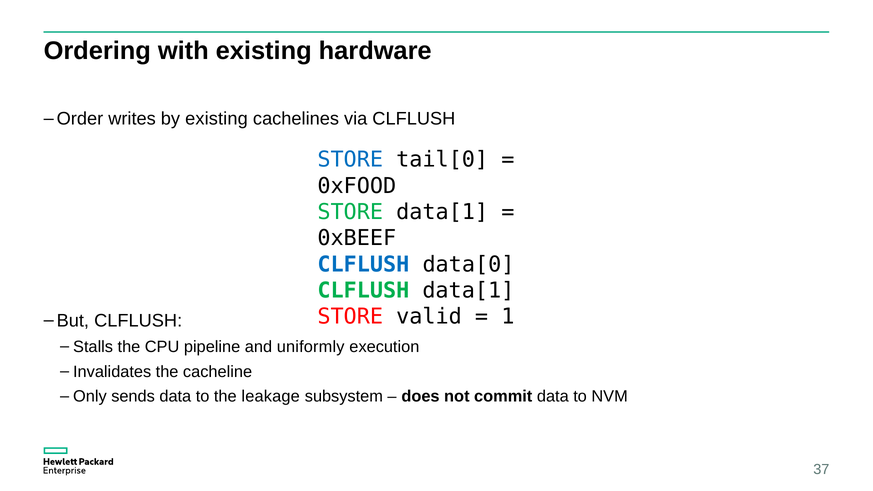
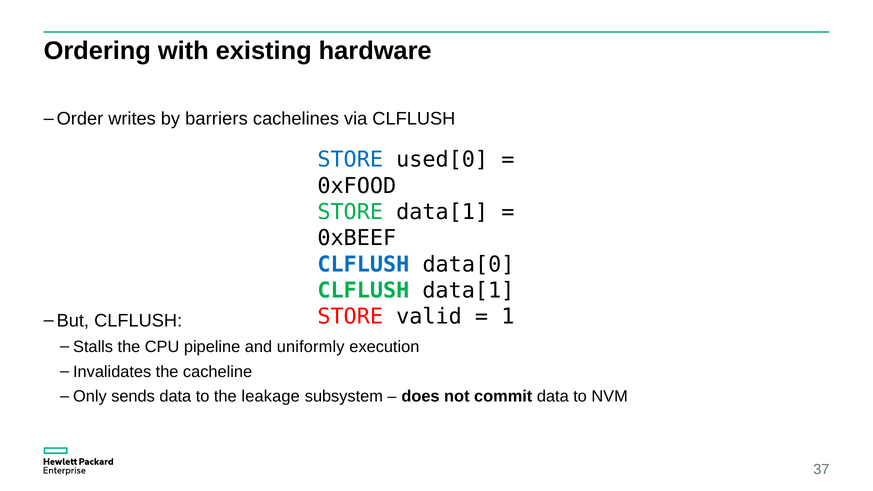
by existing: existing -> barriers
tail[0: tail[0 -> used[0
